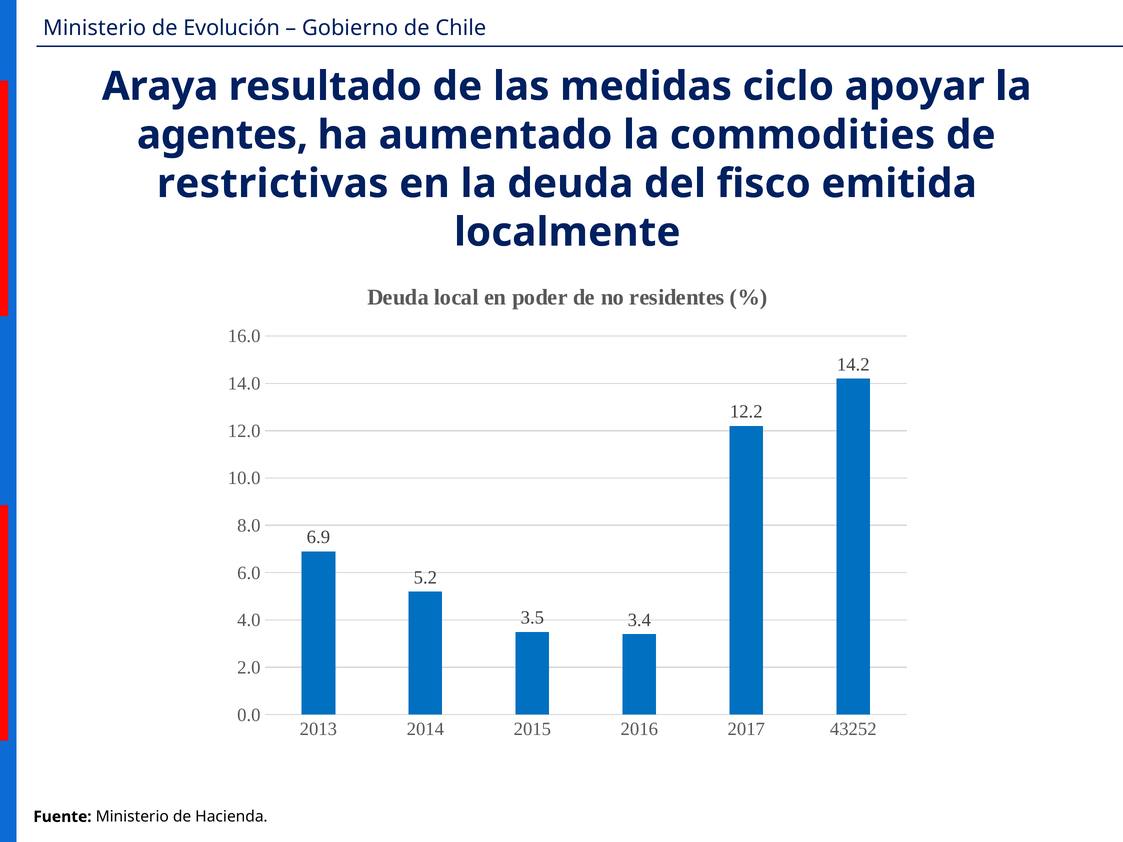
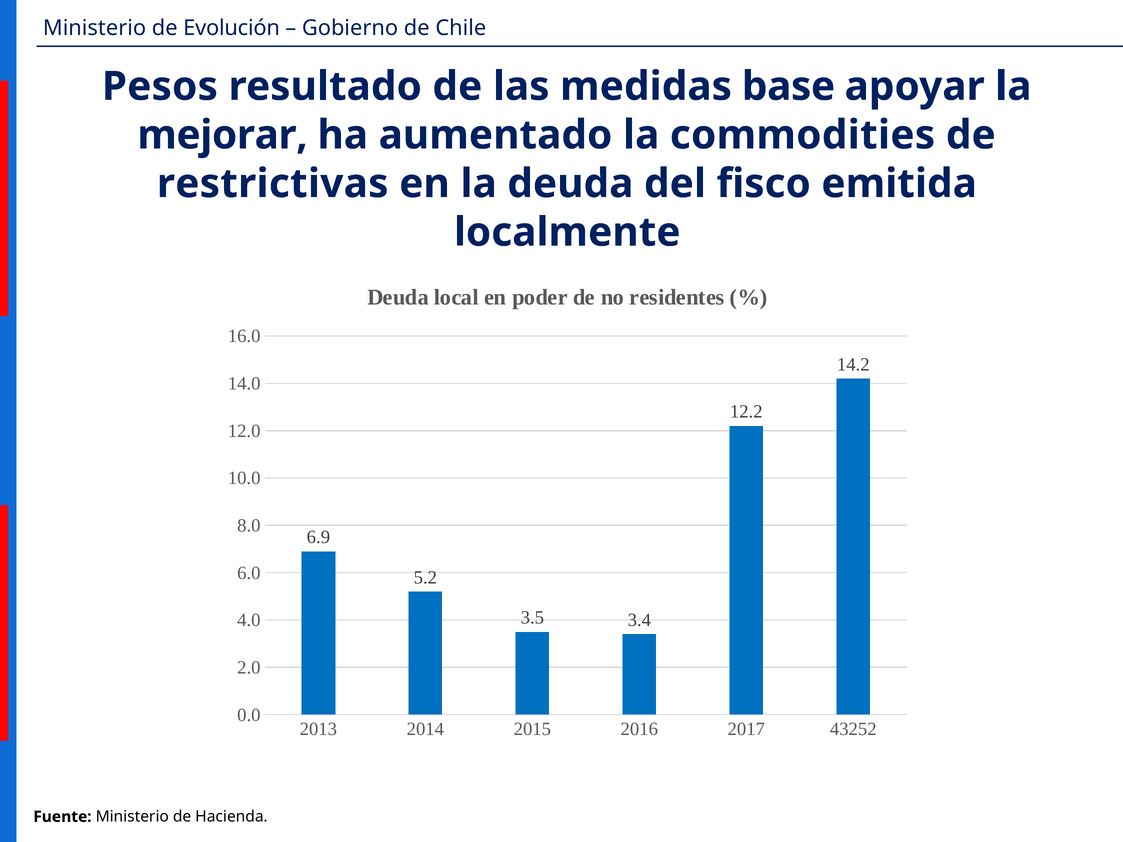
Araya: Araya -> Pesos
ciclo: ciclo -> base
agentes: agentes -> mejorar
